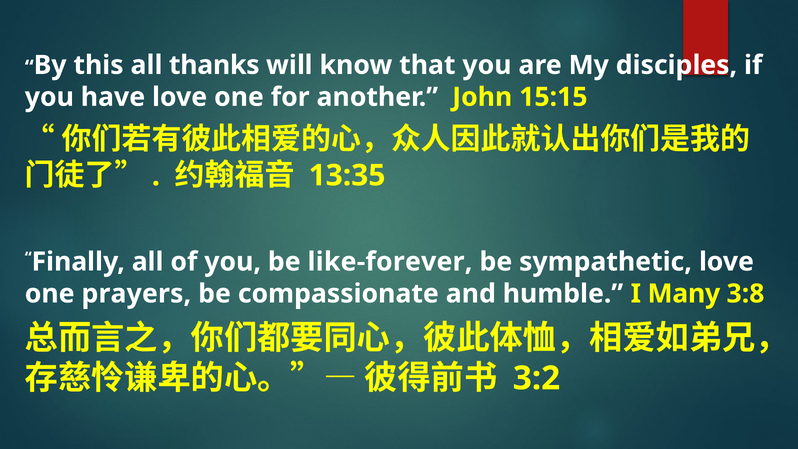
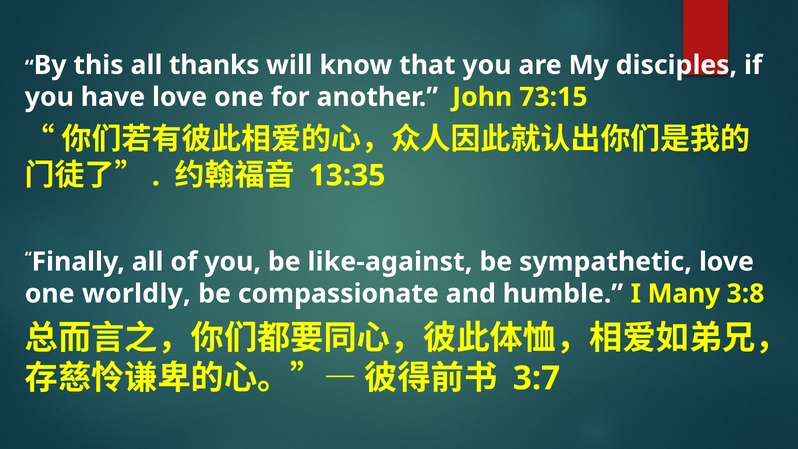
15:15: 15:15 -> 73:15
like-forever: like-forever -> like-against
prayers: prayers -> worldly
3:2: 3:2 -> 3:7
